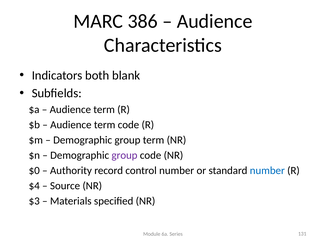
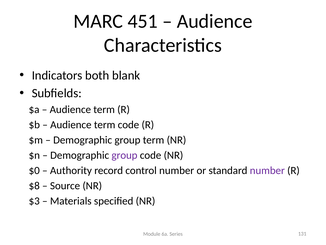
386: 386 -> 451
number at (267, 170) colour: blue -> purple
$4: $4 -> $8
